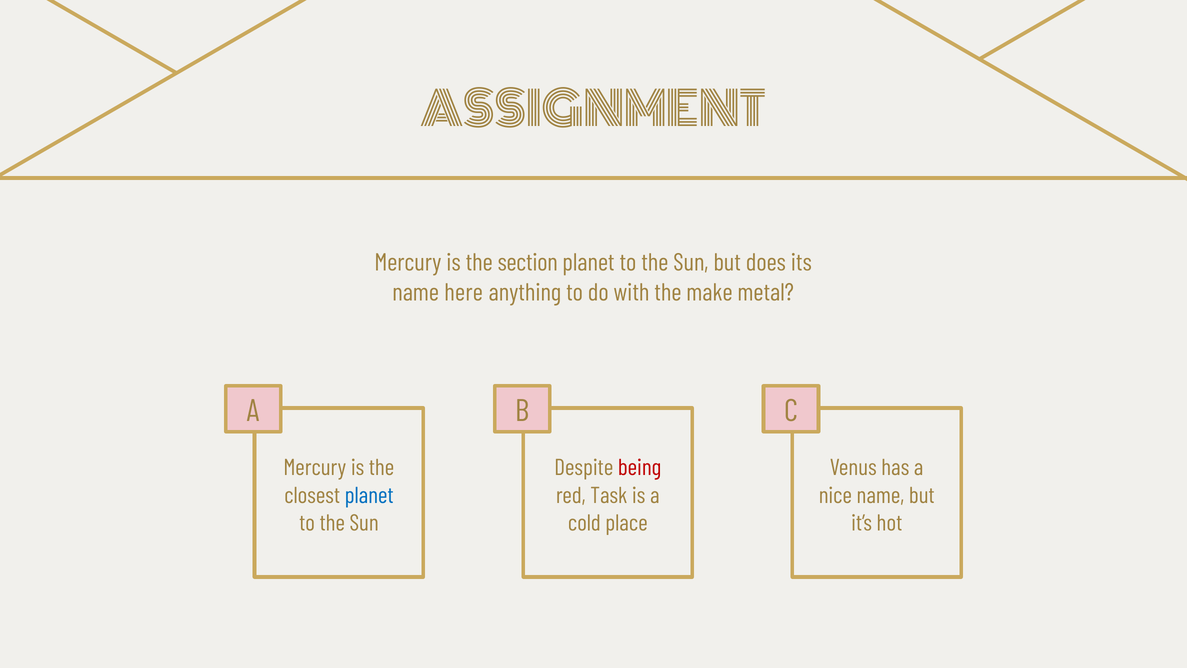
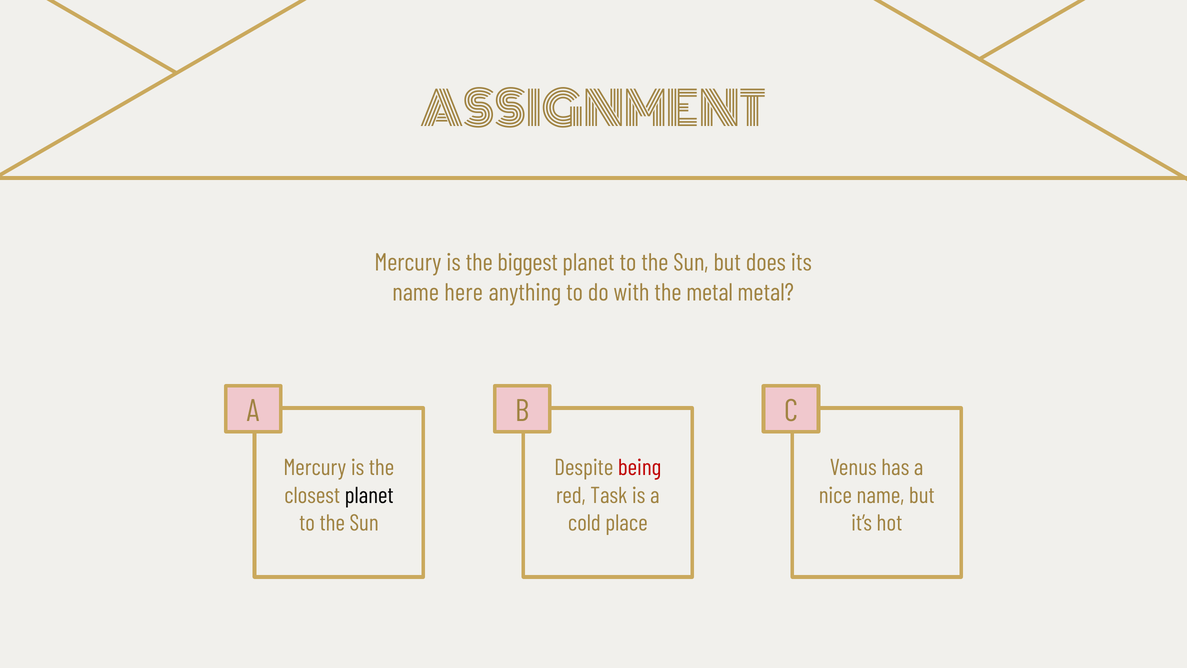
section: section -> biggest
the make: make -> metal
planet at (369, 495) colour: blue -> black
